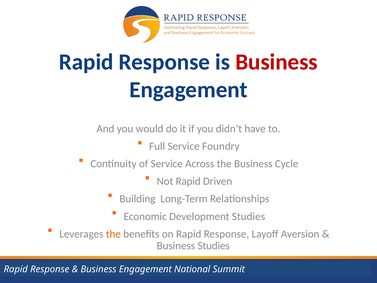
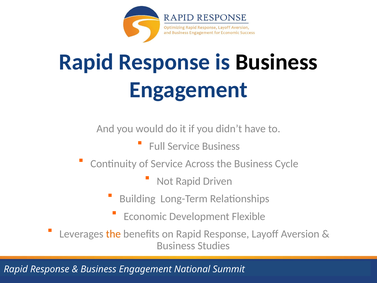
Business at (276, 62) colour: red -> black
Service Foundry: Foundry -> Business
Development Studies: Studies -> Flexible
